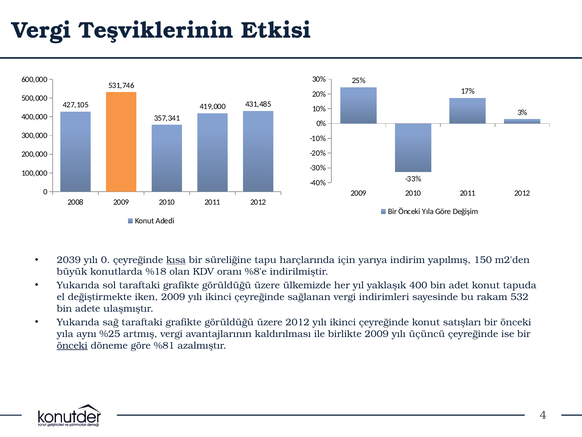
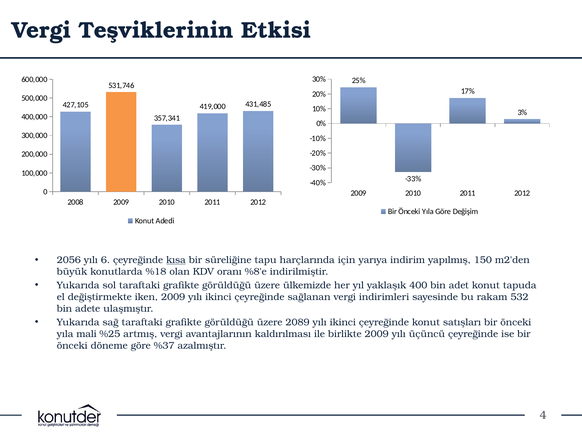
2039: 2039 -> 2056
yılı 0: 0 -> 6
üzere 2012: 2012 -> 2089
aynı: aynı -> mali
önceki at (72, 345) underline: present -> none
%81: %81 -> %37
